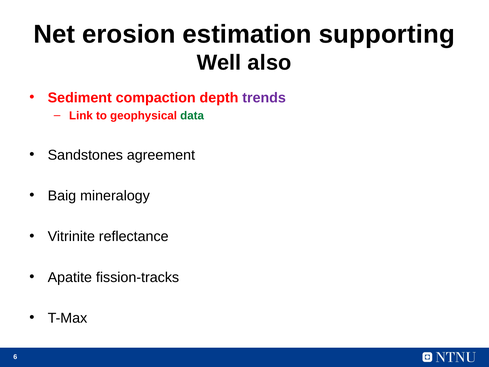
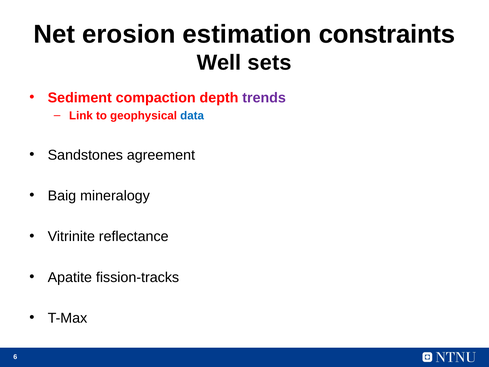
supporting: supporting -> constraints
also: also -> sets
data colour: green -> blue
